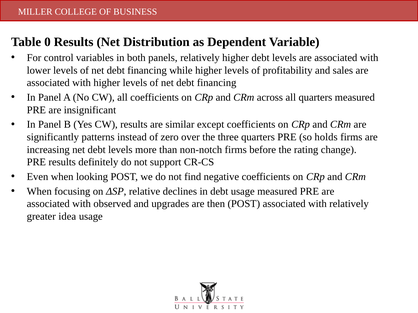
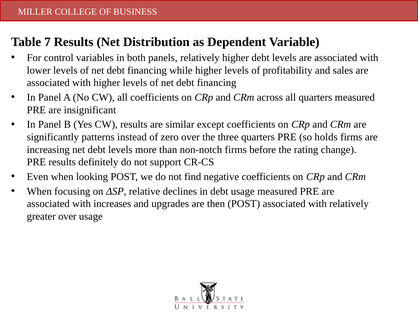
0: 0 -> 7
observed: observed -> increases
greater idea: idea -> over
